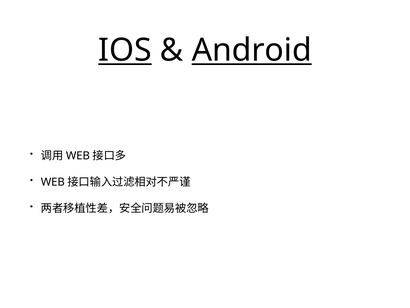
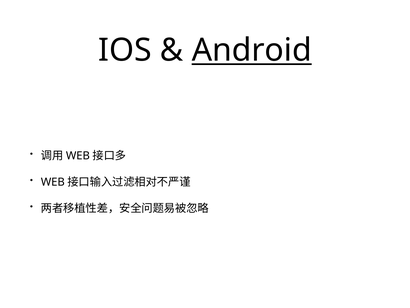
IOS underline: present -> none
